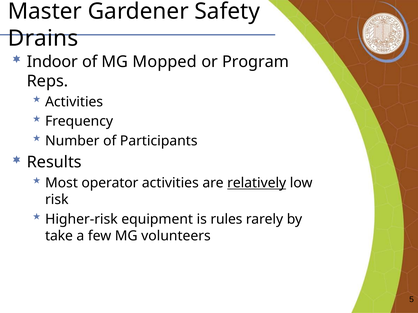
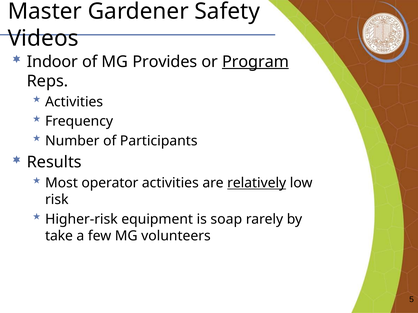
Drains: Drains -> Videos
Mopped: Mopped -> Provides
Program underline: none -> present
rules: rules -> soap
